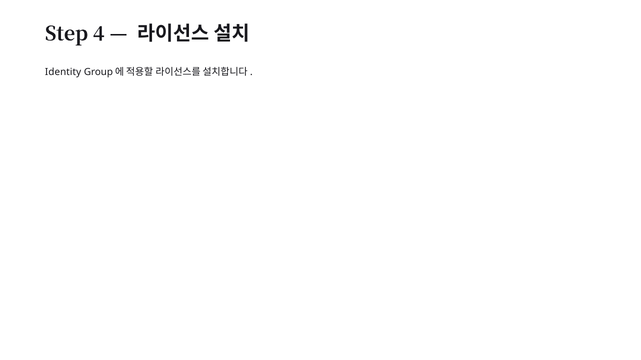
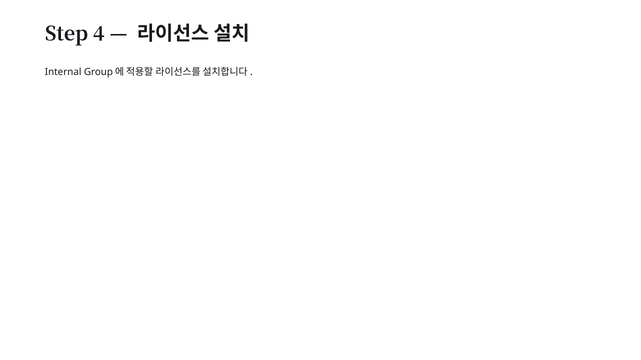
Identity: Identity -> Internal
